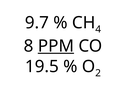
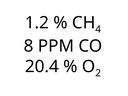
9.7: 9.7 -> 1.2
PPM underline: present -> none
19.5: 19.5 -> 20.4
